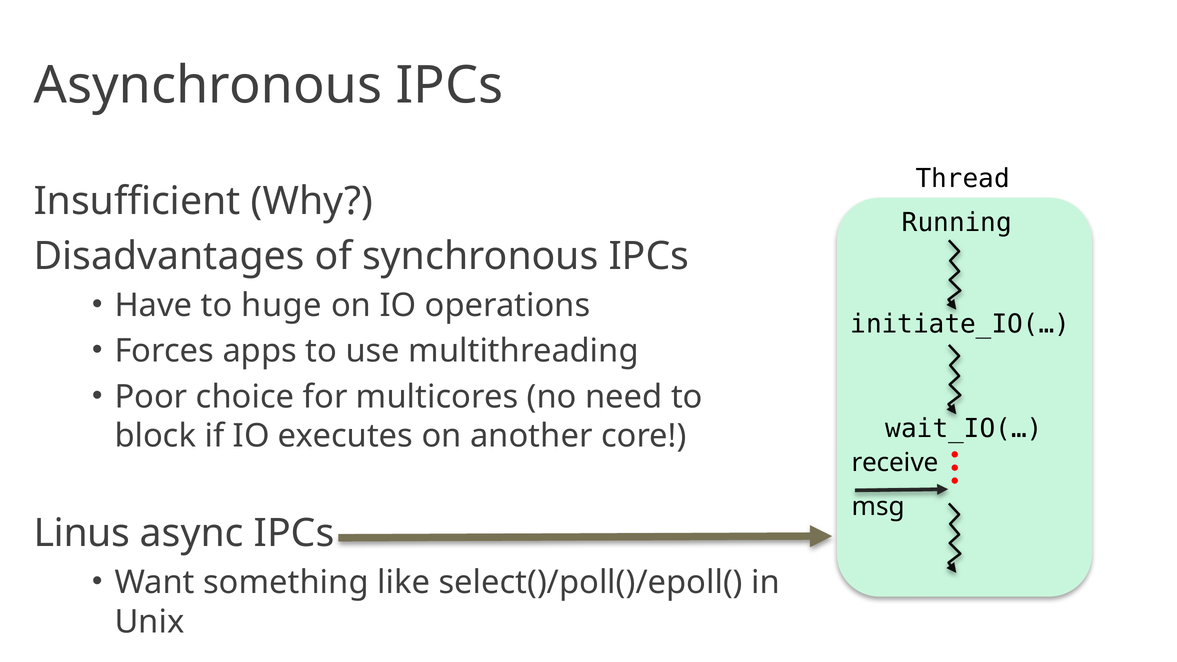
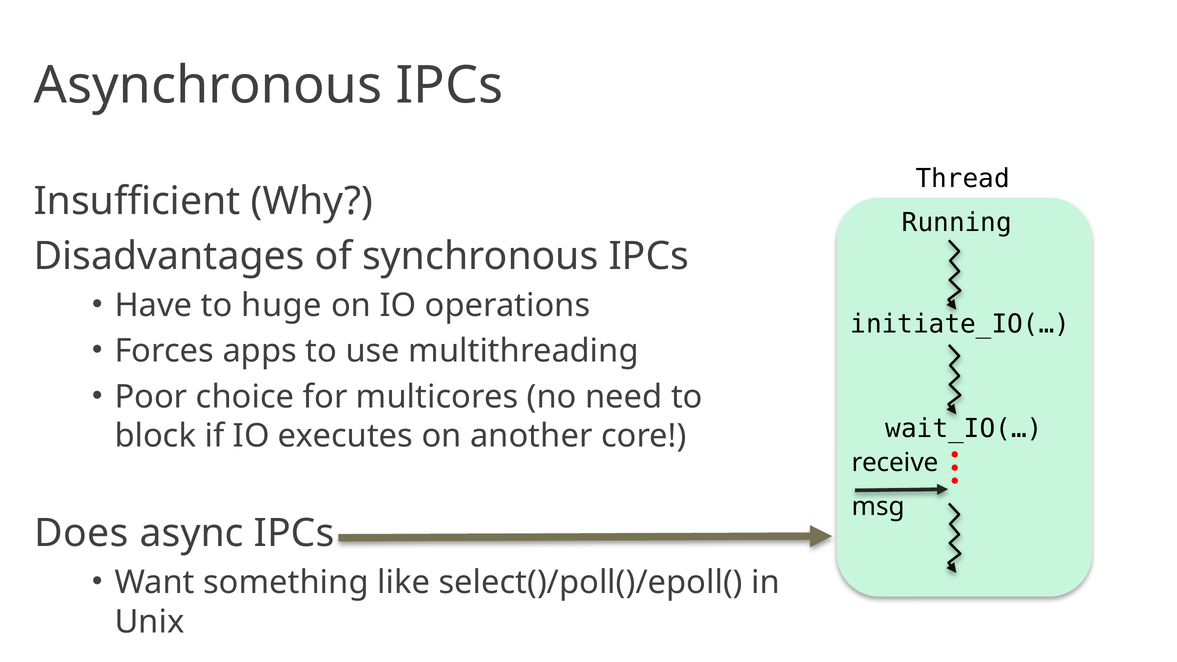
Linus: Linus -> Does
